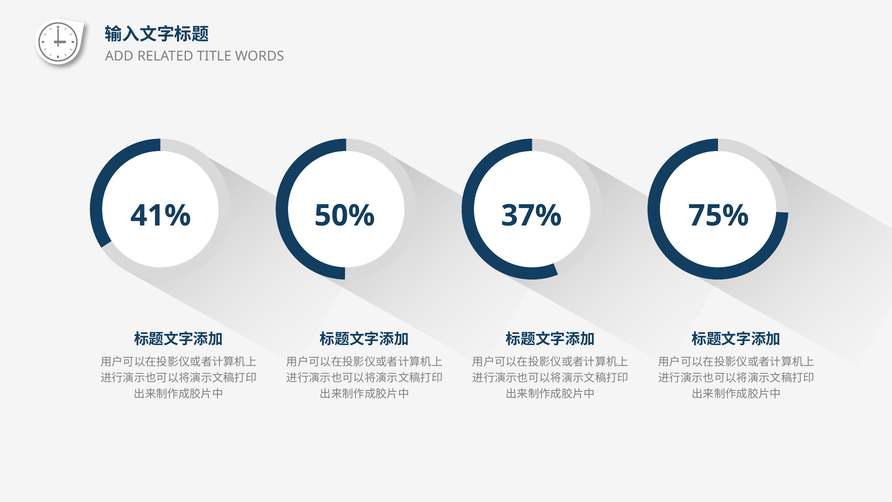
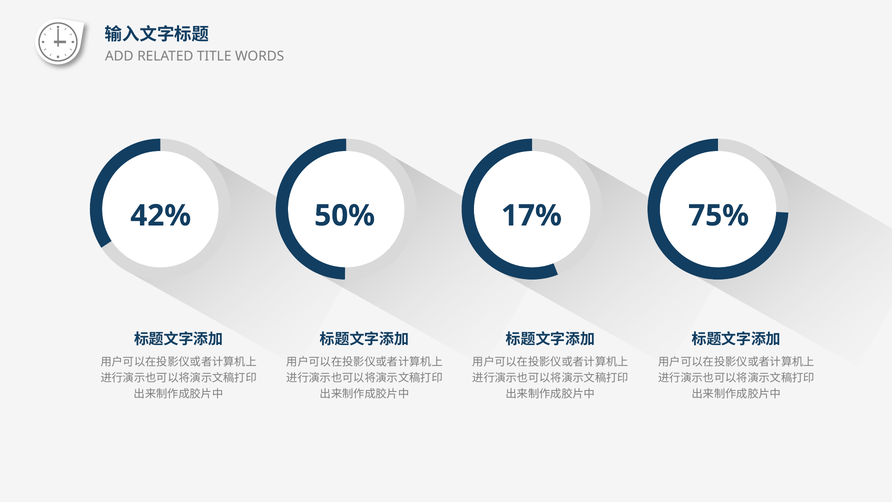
41%: 41% -> 42%
37%: 37% -> 17%
